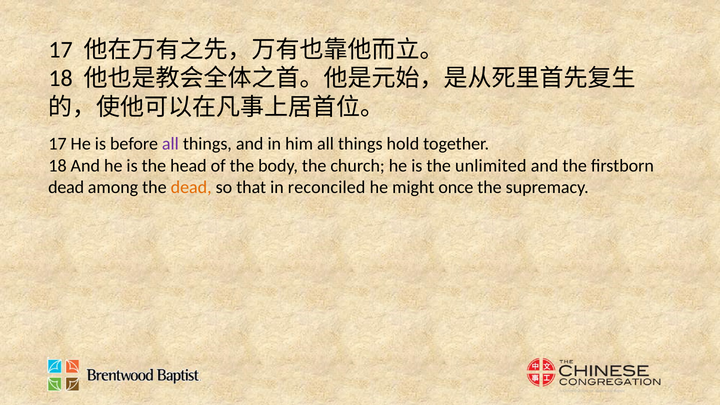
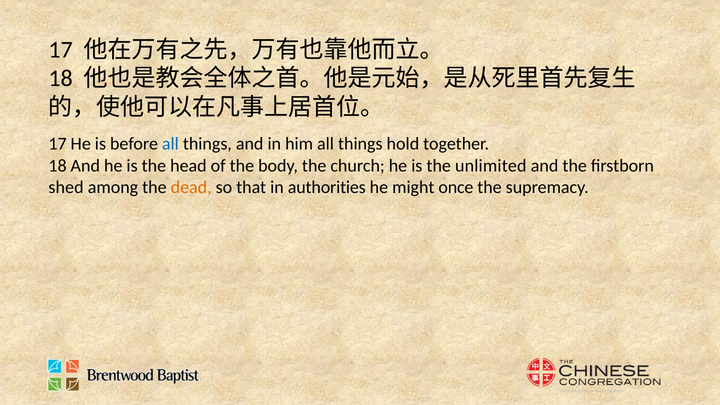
all at (170, 144) colour: purple -> blue
dead at (66, 187): dead -> shed
reconciled: reconciled -> authorities
